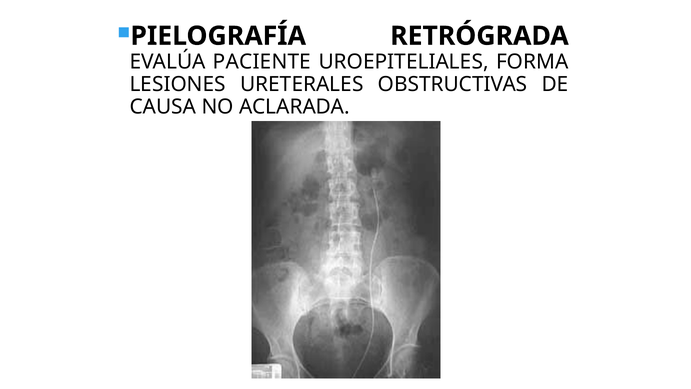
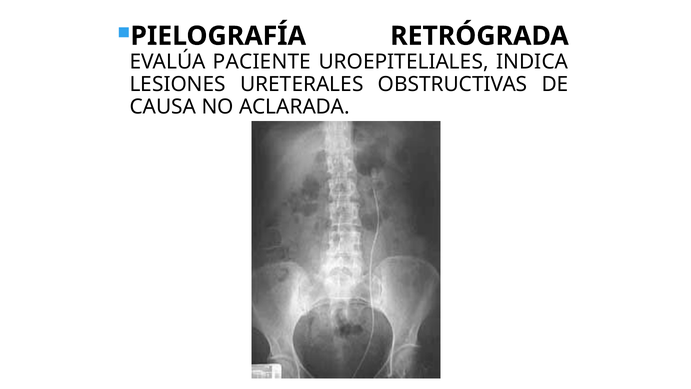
FORMA: FORMA -> INDICA
